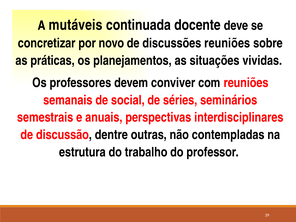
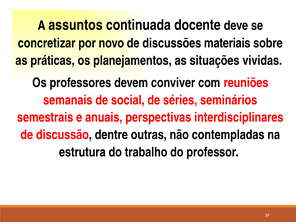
mutáveis: mutáveis -> assuntos
discussões reuniões: reuniões -> materiais
